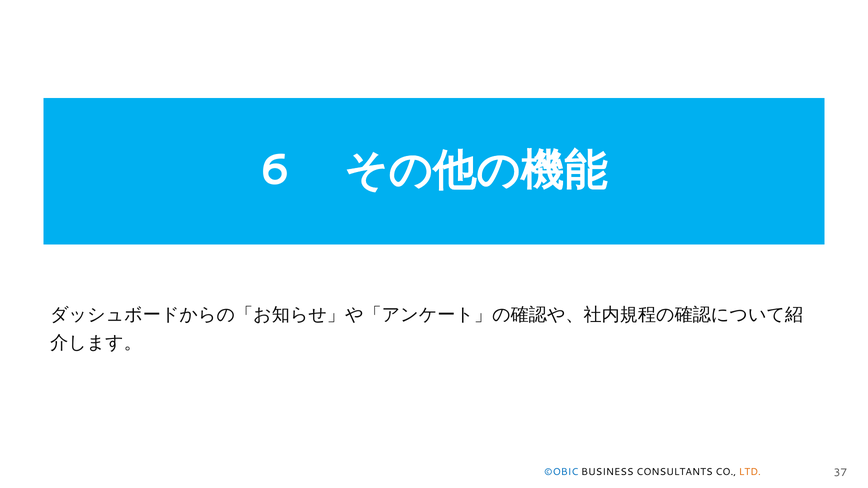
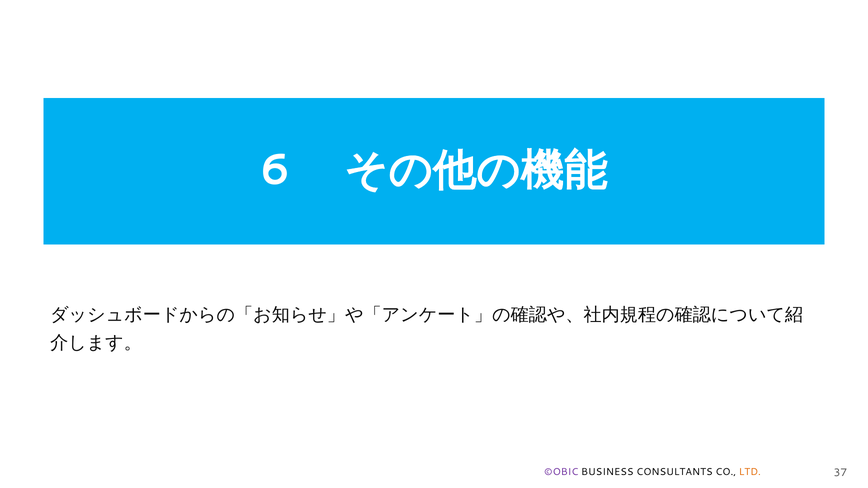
©OBIC colour: blue -> purple
